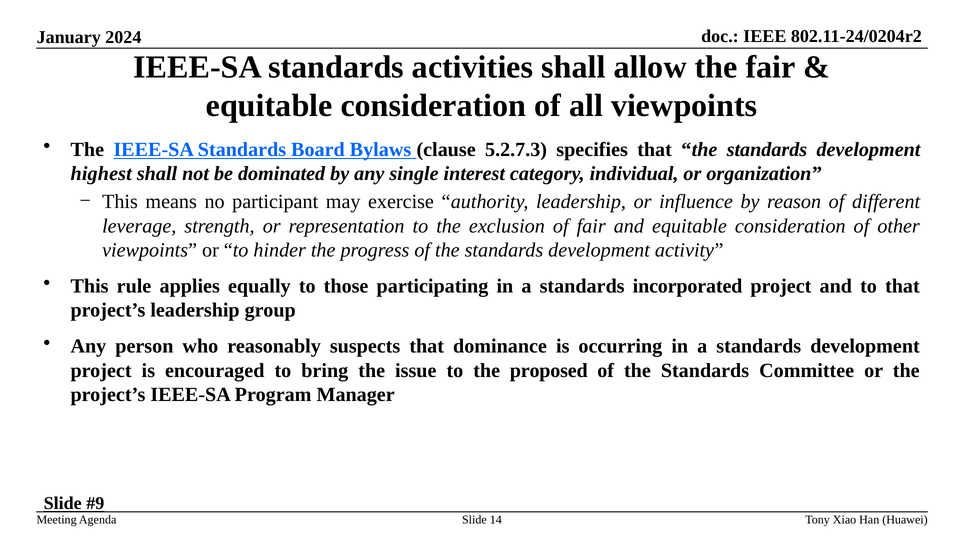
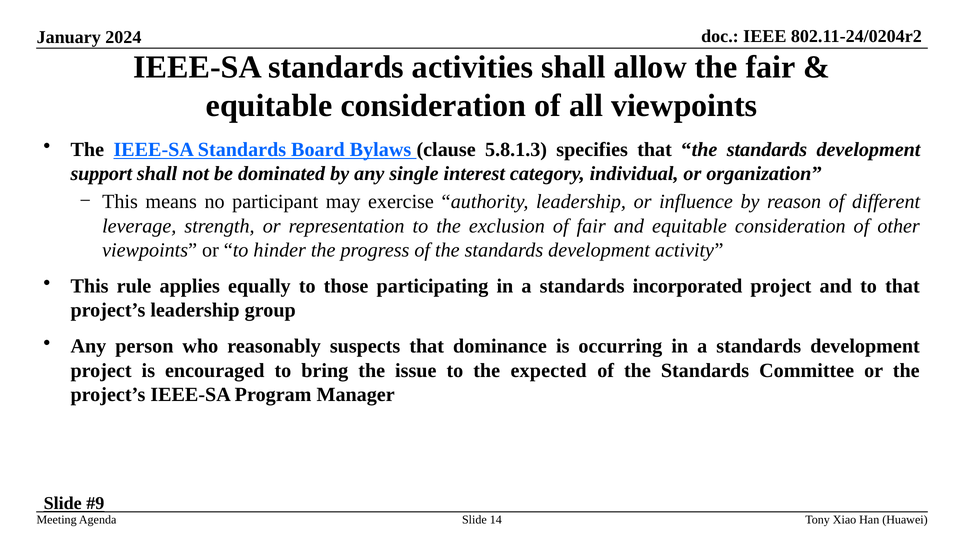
5.2.7.3: 5.2.7.3 -> 5.8.1.3
highest: highest -> support
proposed: proposed -> expected
